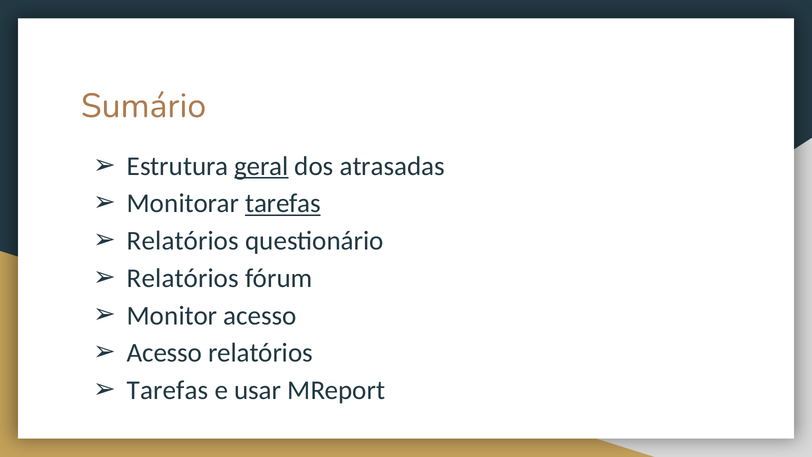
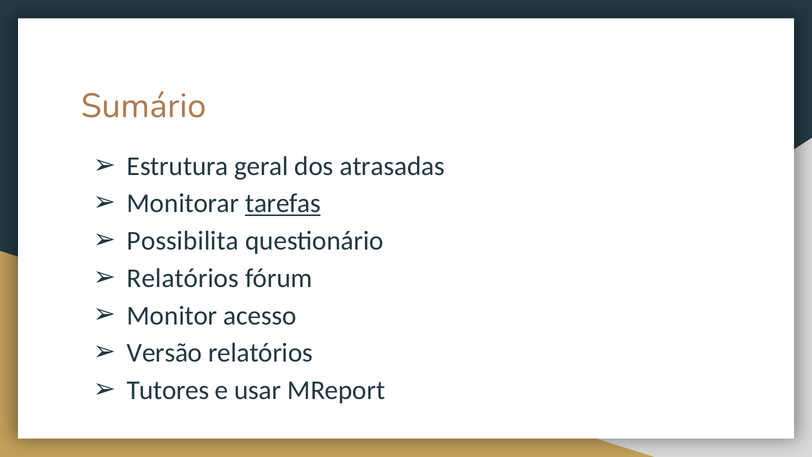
geral underline: present -> none
Relatórios at (183, 241): Relatórios -> Possibilita
Acesso at (165, 353): Acesso -> Versão
Tarefas at (168, 390): Tarefas -> Tutores
